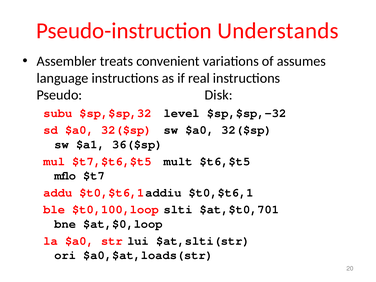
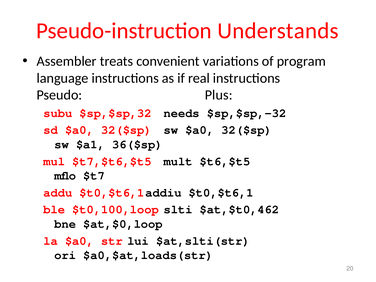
assumes: assumes -> program
Disk: Disk -> Plus
level: level -> needs
$at,$t0,701: $at,$t0,701 -> $at,$t0,462
